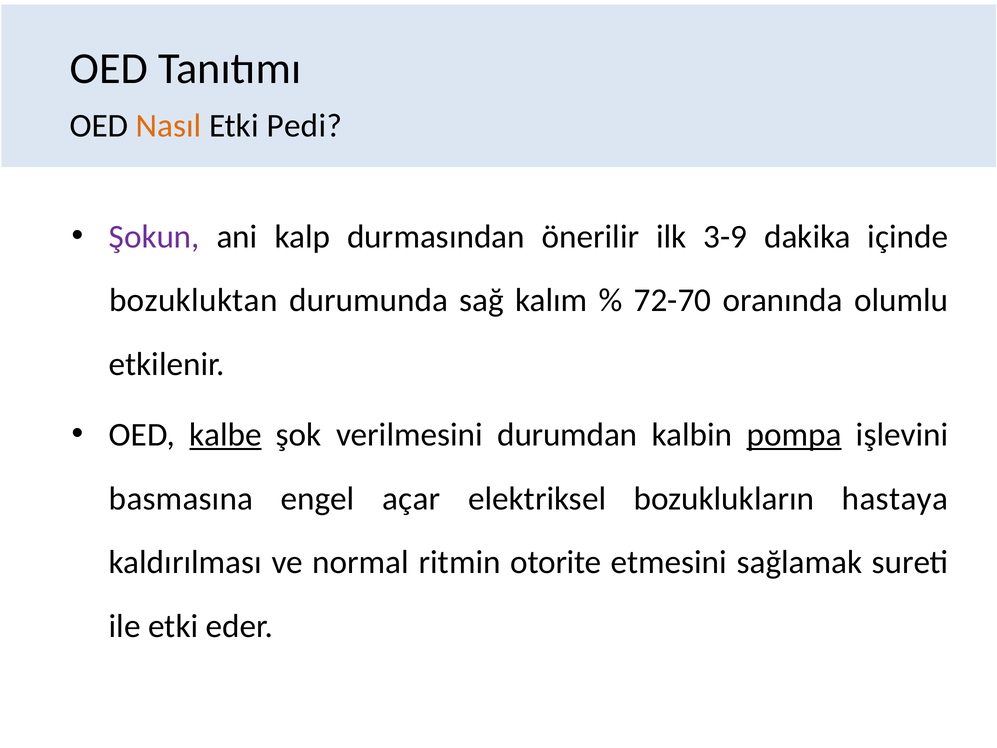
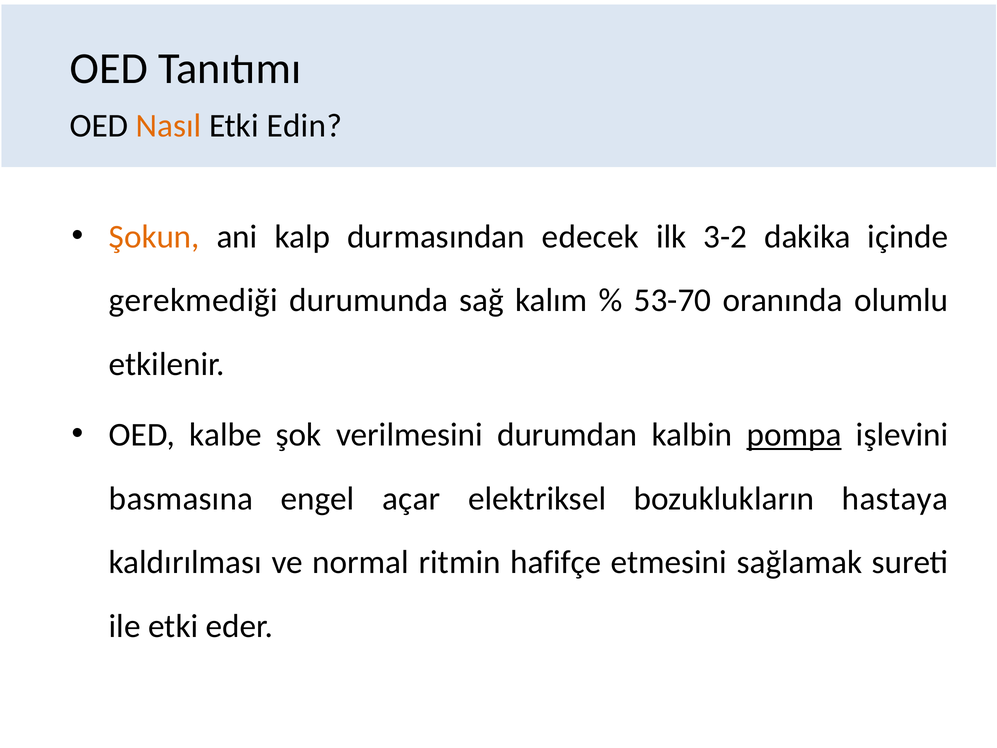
Pedi: Pedi -> Edin
Şokun colour: purple -> orange
önerilir: önerilir -> edecek
3-9: 3-9 -> 3-2
bozukluktan: bozukluktan -> gerekmediği
72-70: 72-70 -> 53-70
kalbe underline: present -> none
otorite: otorite -> hafifçe
